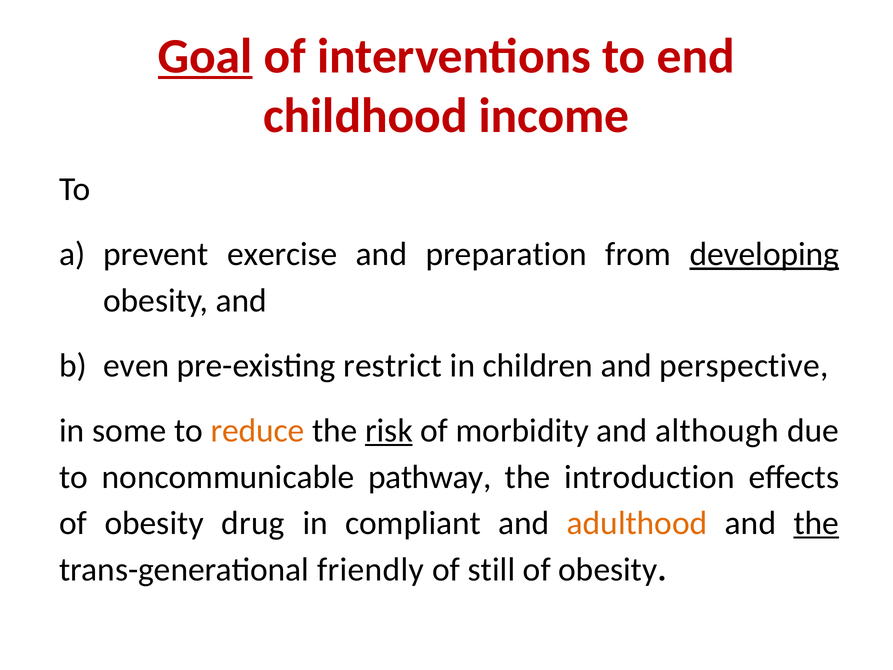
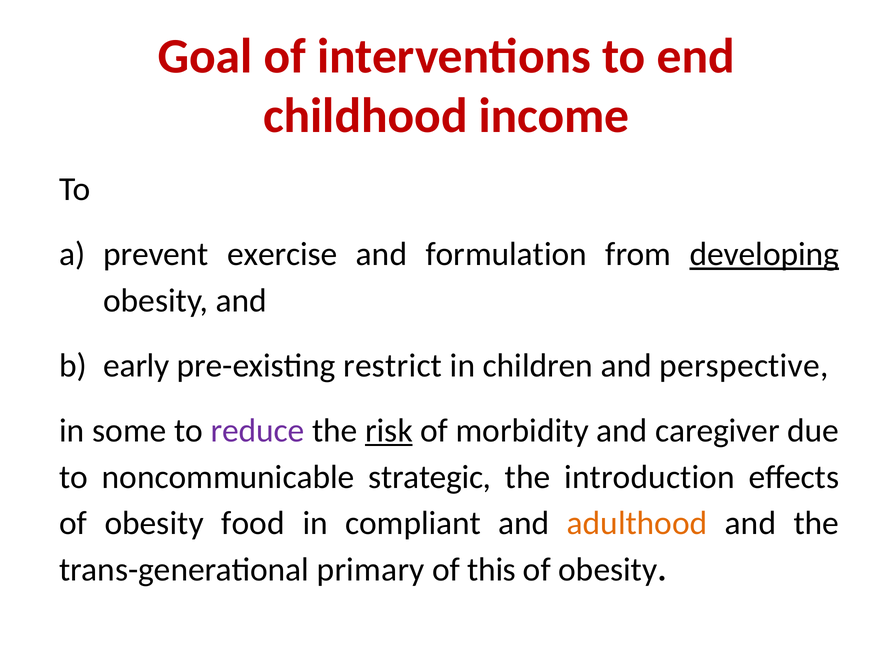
Goal underline: present -> none
preparation: preparation -> formulation
even: even -> early
reduce colour: orange -> purple
although: although -> caregiver
pathway: pathway -> strategic
drug: drug -> food
the at (816, 523) underline: present -> none
friendly: friendly -> primary
still: still -> this
